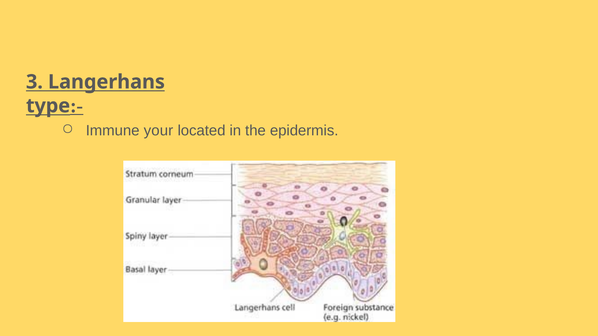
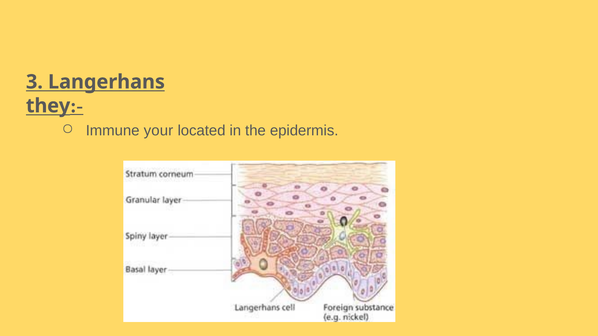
type: type -> they
